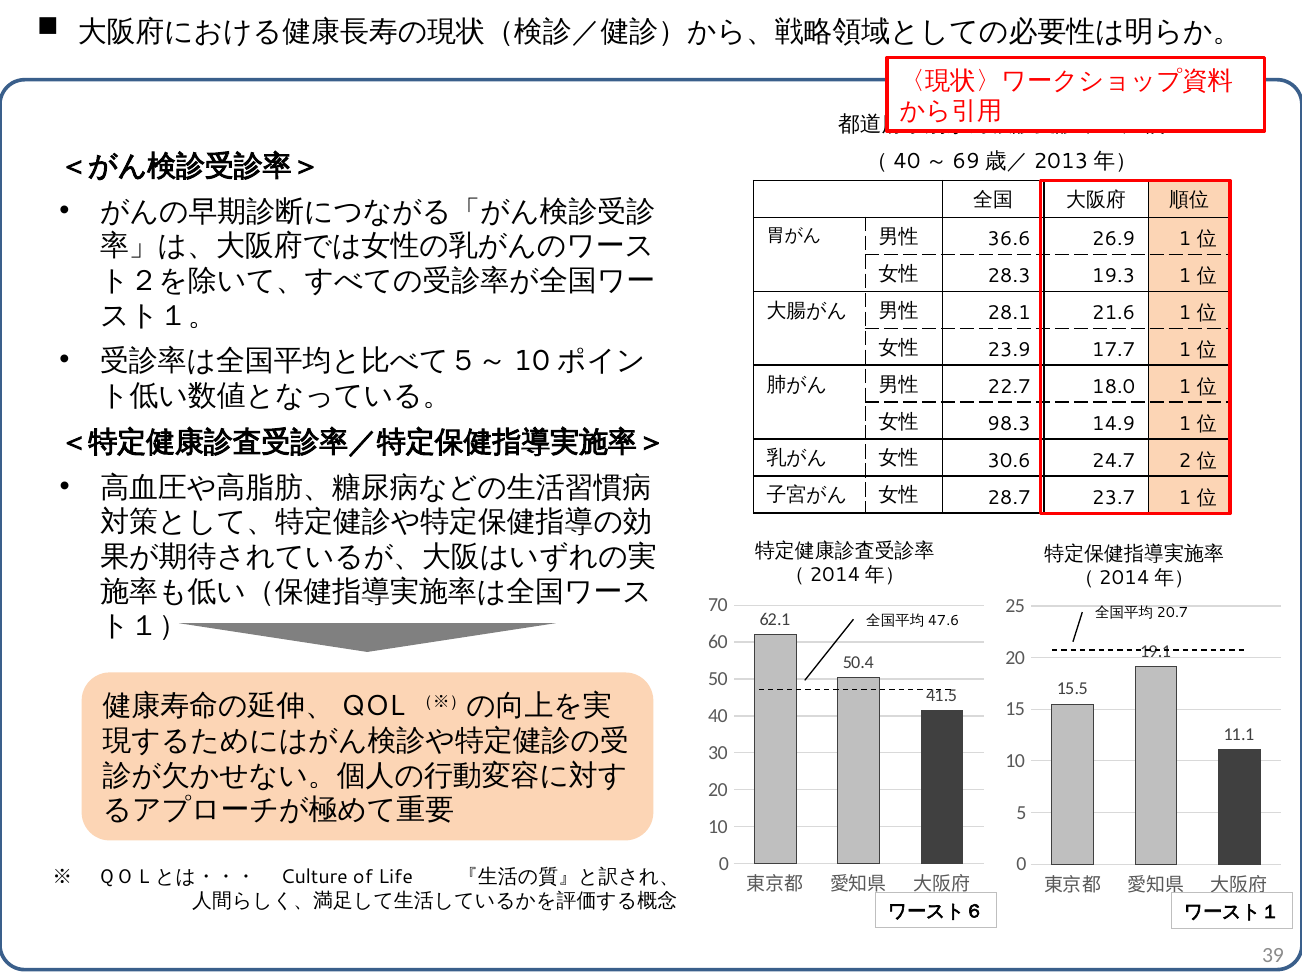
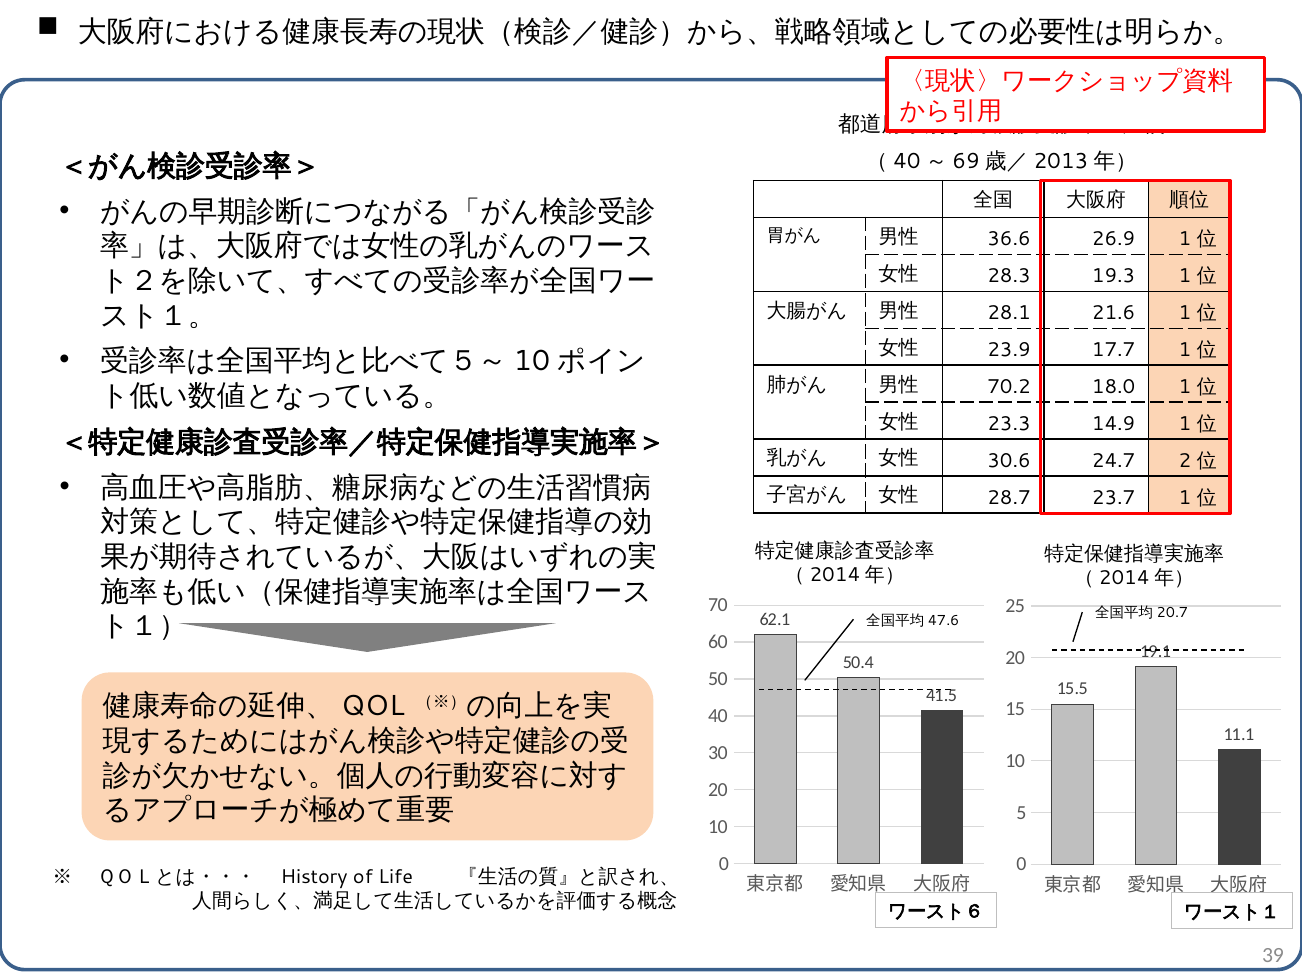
22.7: 22.7 -> 70.2
98.3: 98.3 -> 23.3
Culture: Culture -> History
